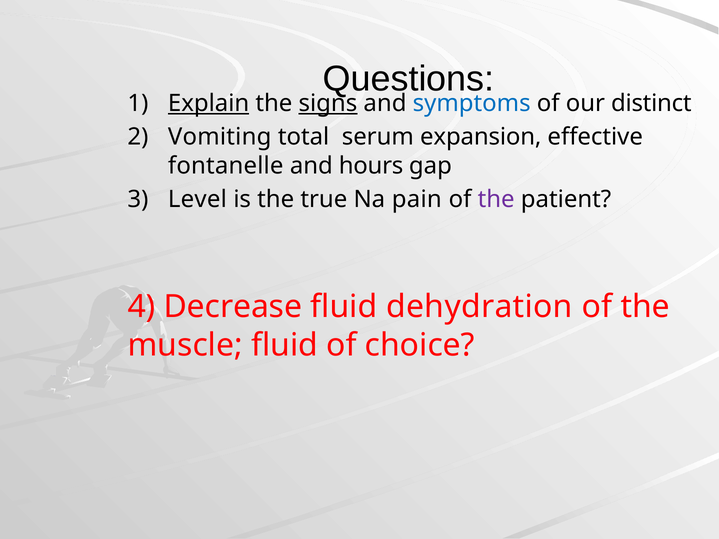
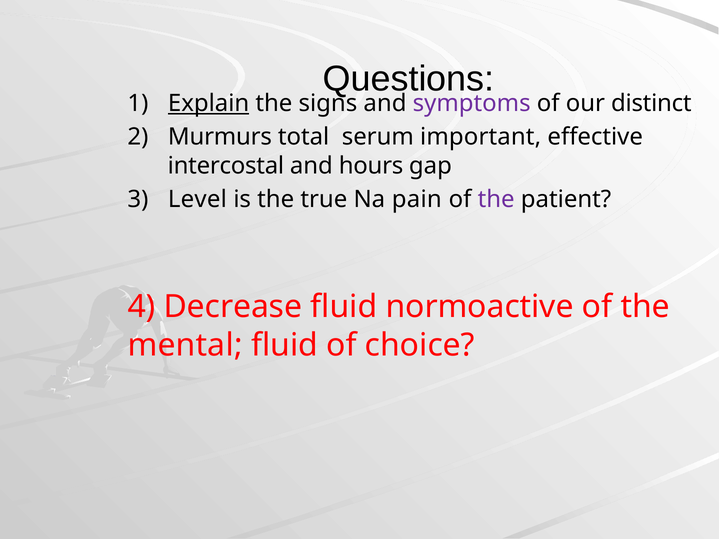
signs underline: present -> none
symptoms colour: blue -> purple
Vomiting: Vomiting -> Murmurs
expansion: expansion -> important
fontanelle: fontanelle -> intercostal
dehydration: dehydration -> normoactive
muscle: muscle -> mental
